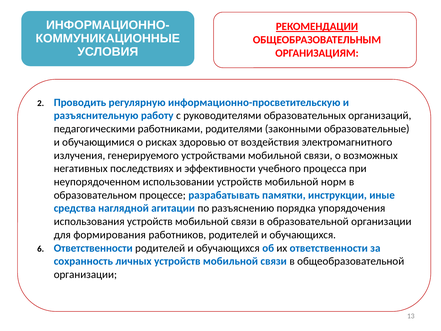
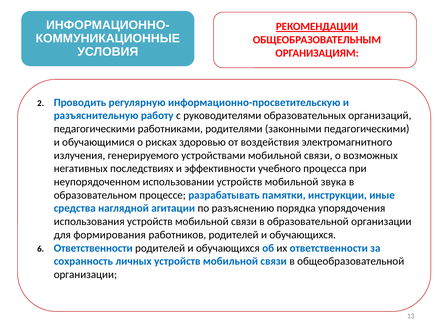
законными образовательные: образовательные -> педагогическими
норм: норм -> звука
